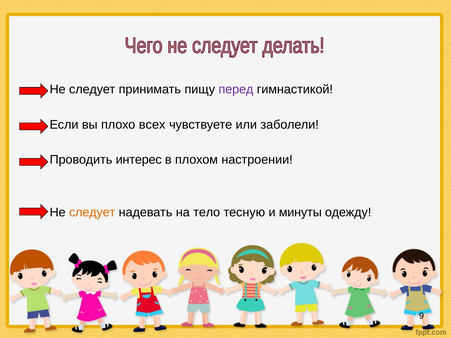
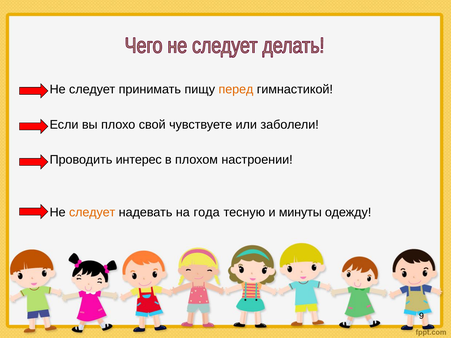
перед colour: purple -> orange
всех: всех -> свой
тело: тело -> года
